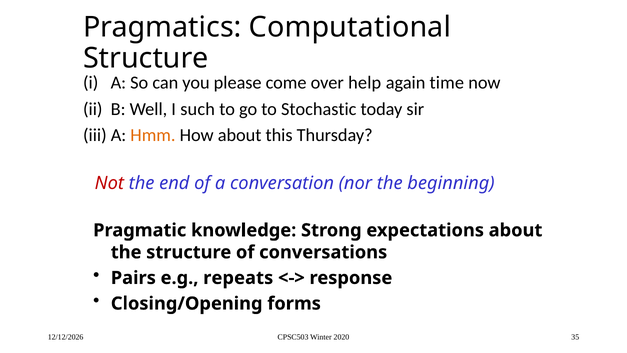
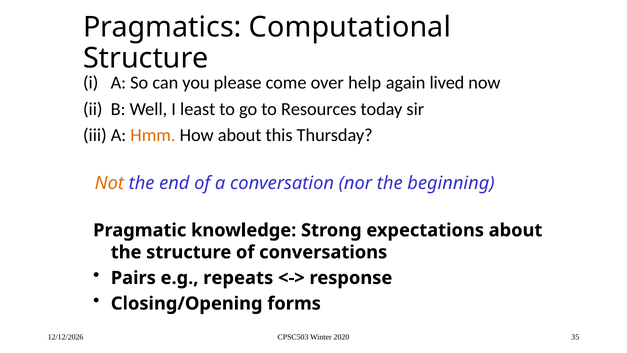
time: time -> lived
such: such -> least
Stochastic: Stochastic -> Resources
Not colour: red -> orange
